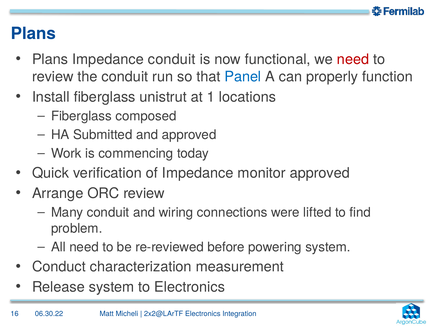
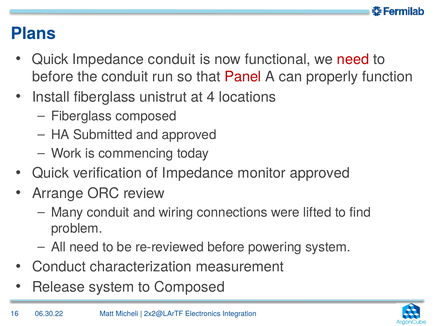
Plans at (50, 59): Plans -> Quick
review at (53, 77): review -> before
Panel colour: blue -> red
1: 1 -> 4
to Electronics: Electronics -> Composed
